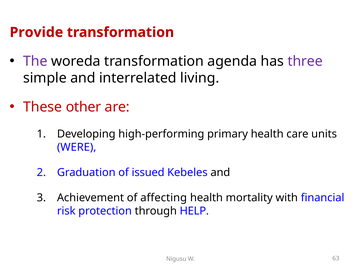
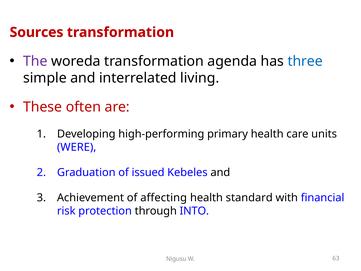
Provide: Provide -> Sources
three colour: purple -> blue
other: other -> often
mortality: mortality -> standard
HELP: HELP -> INTO
